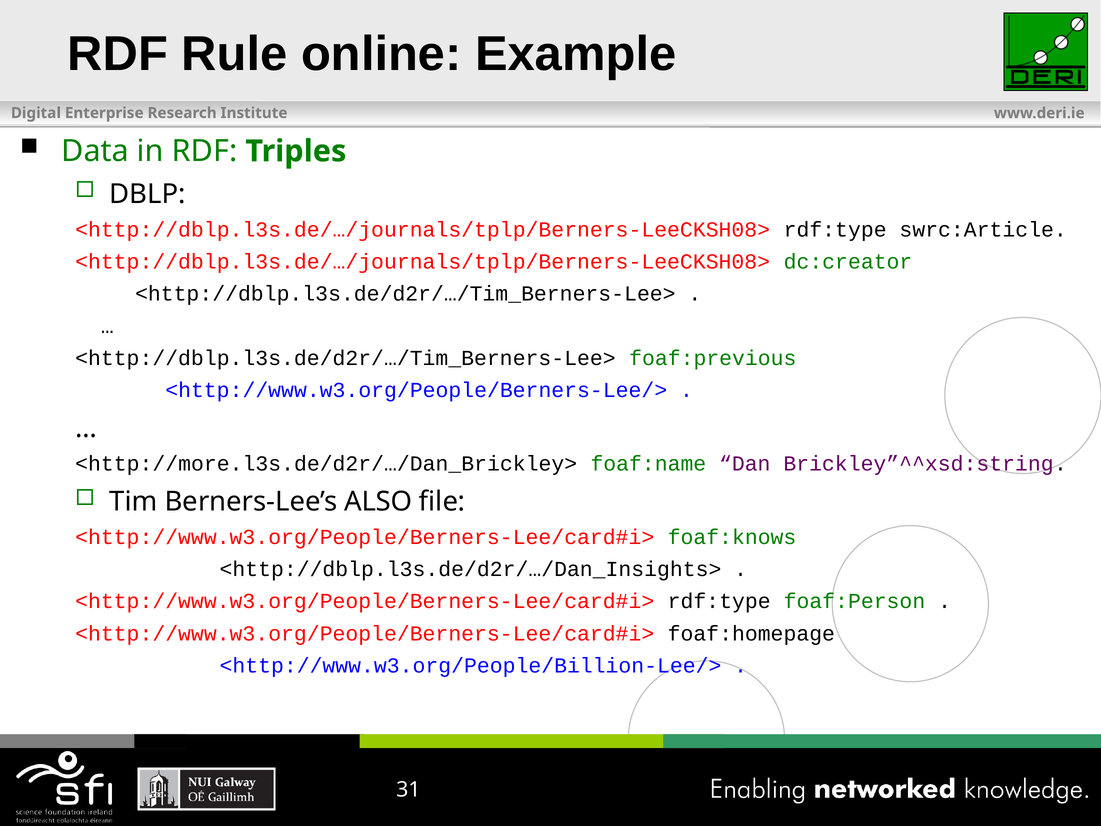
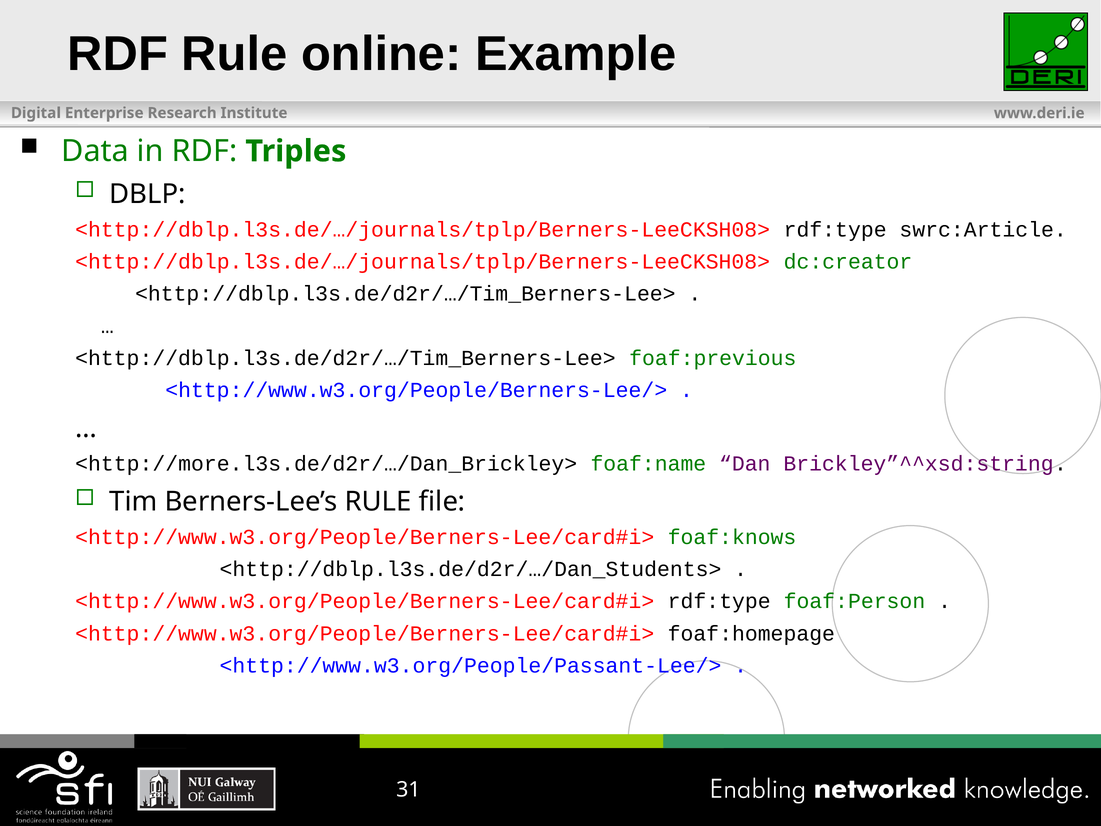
Berners-Lee’s ALSO: ALSO -> RULE
<http://dblp.l3s.de/d2r/…/Dan_Insights>: <http://dblp.l3s.de/d2r/…/Dan_Insights> -> <http://dblp.l3s.de/d2r/…/Dan_Students>
<http://www.w3.org/People/Billion-Lee/>: <http://www.w3.org/People/Billion-Lee/> -> <http://www.w3.org/People/Passant-Lee/>
